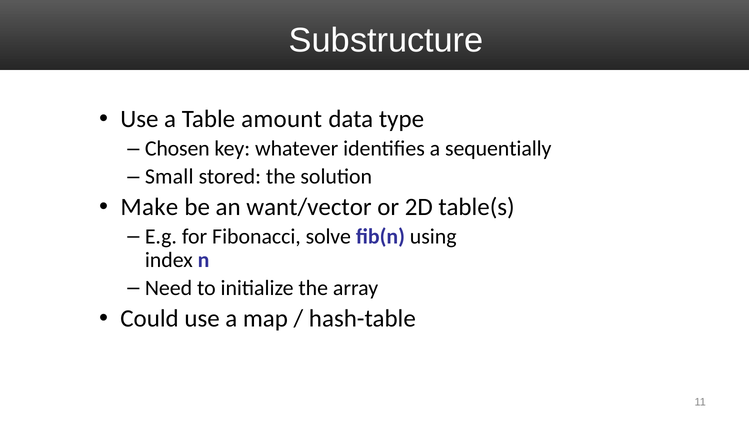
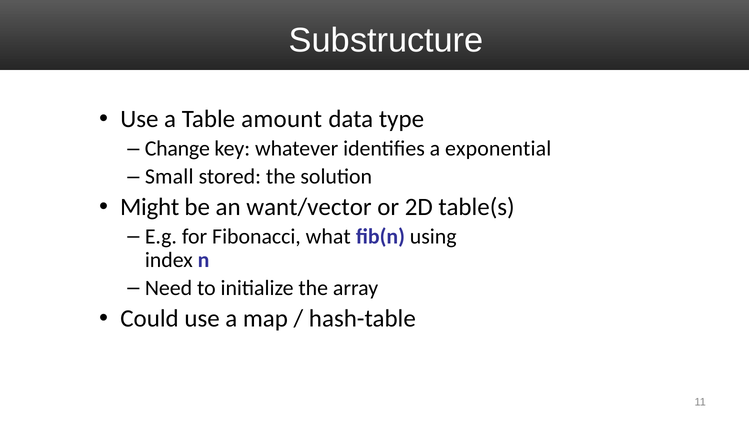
Chosen: Chosen -> Change
sequentially: sequentially -> exponential
Make: Make -> Might
solve: solve -> what
